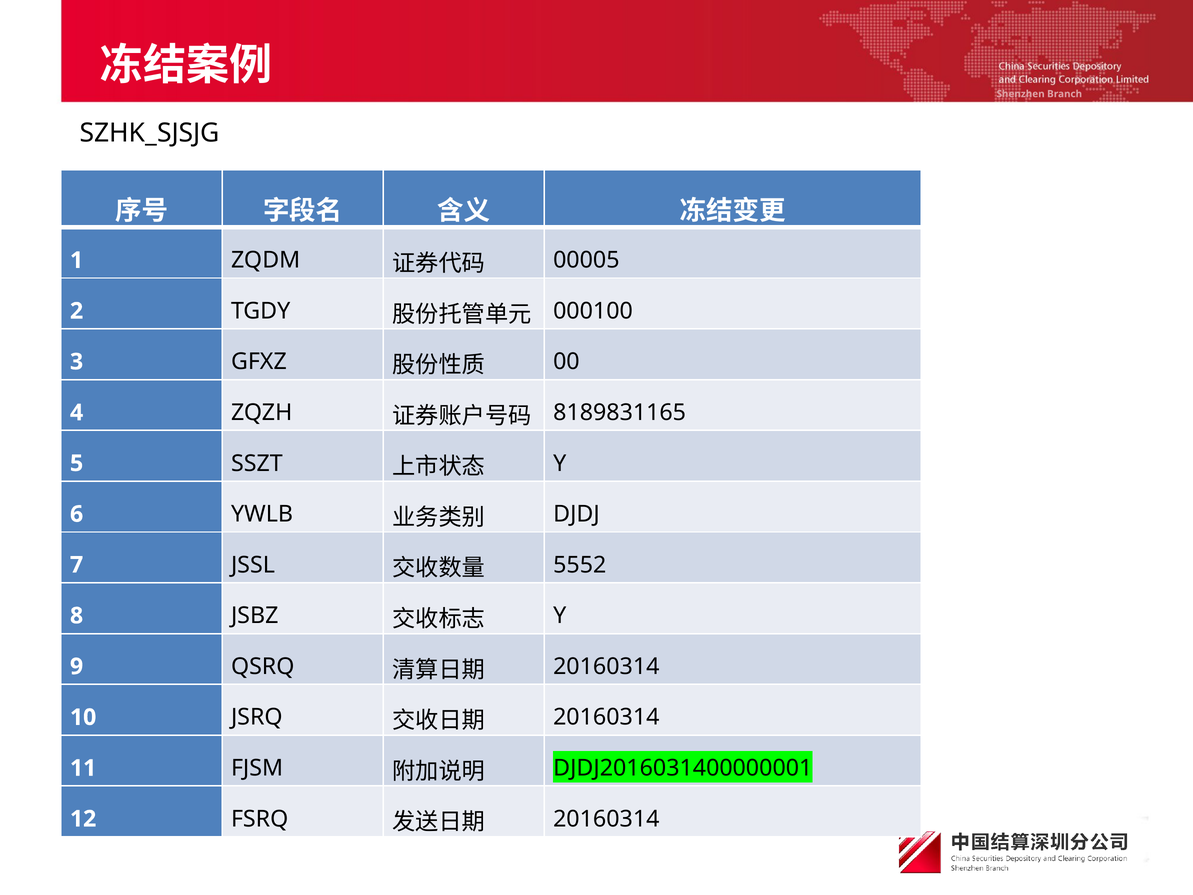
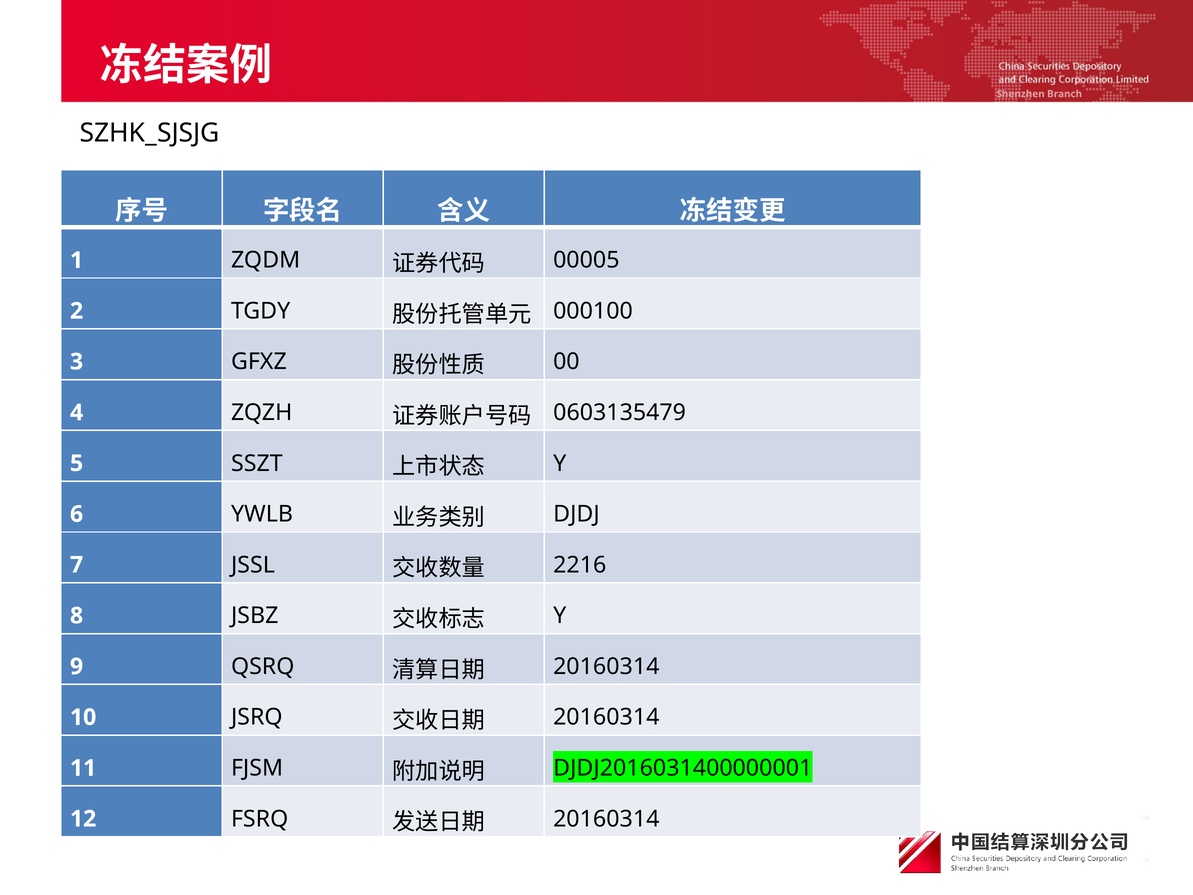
8189831165: 8189831165 -> 0603135479
5552: 5552 -> 2216
